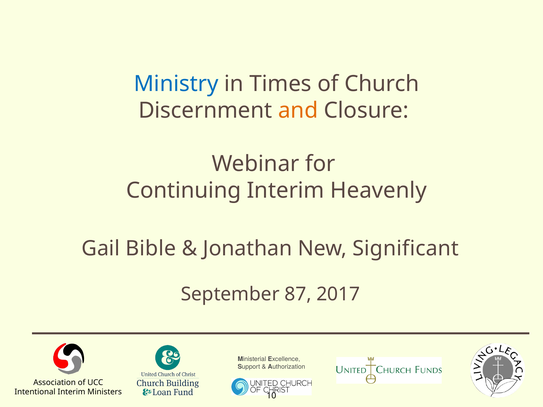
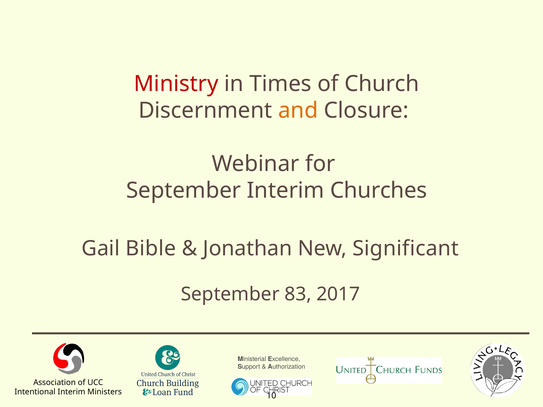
Ministry colour: blue -> red
Continuing at (184, 191): Continuing -> September
Heavenly: Heavenly -> Churches
87: 87 -> 83
